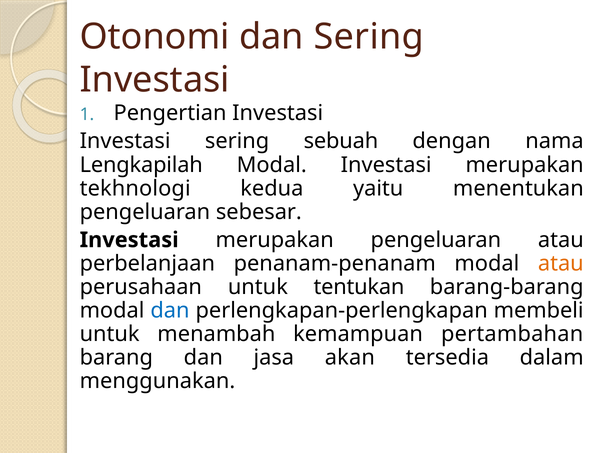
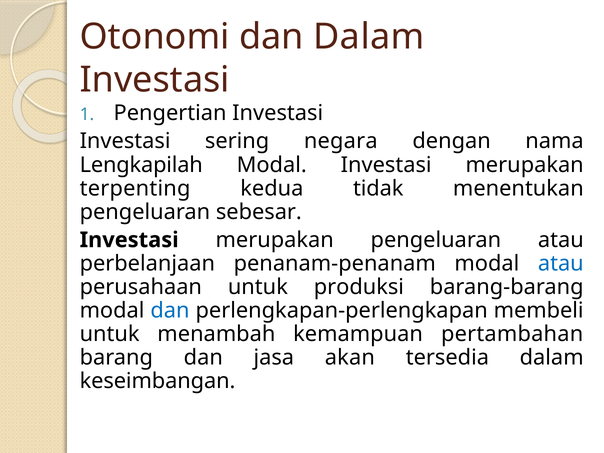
dan Sering: Sering -> Dalam
sebuah: sebuah -> negara
tekhnologi: tekhnologi -> terpenting
yaitu: yaitu -> tidak
atau at (561, 264) colour: orange -> blue
tentukan: tentukan -> produksi
menggunakan: menggunakan -> keseimbangan
